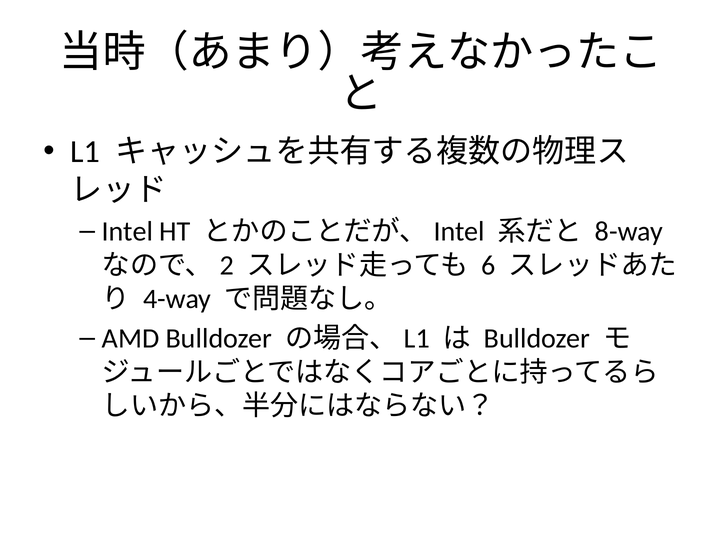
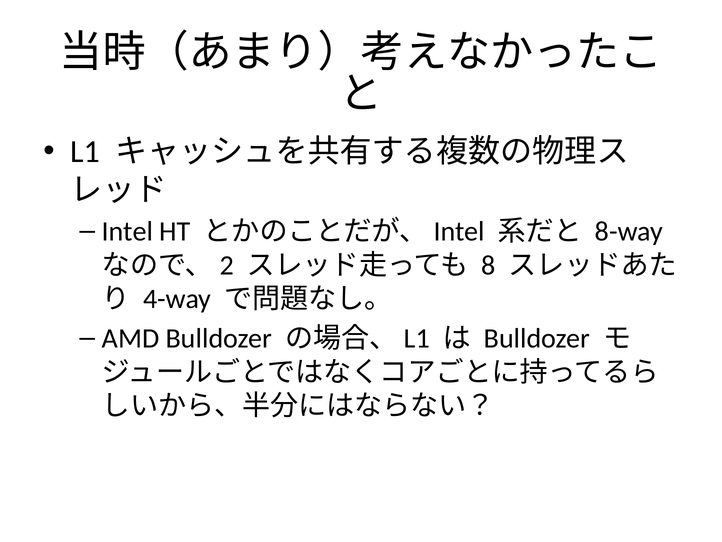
6: 6 -> 8
